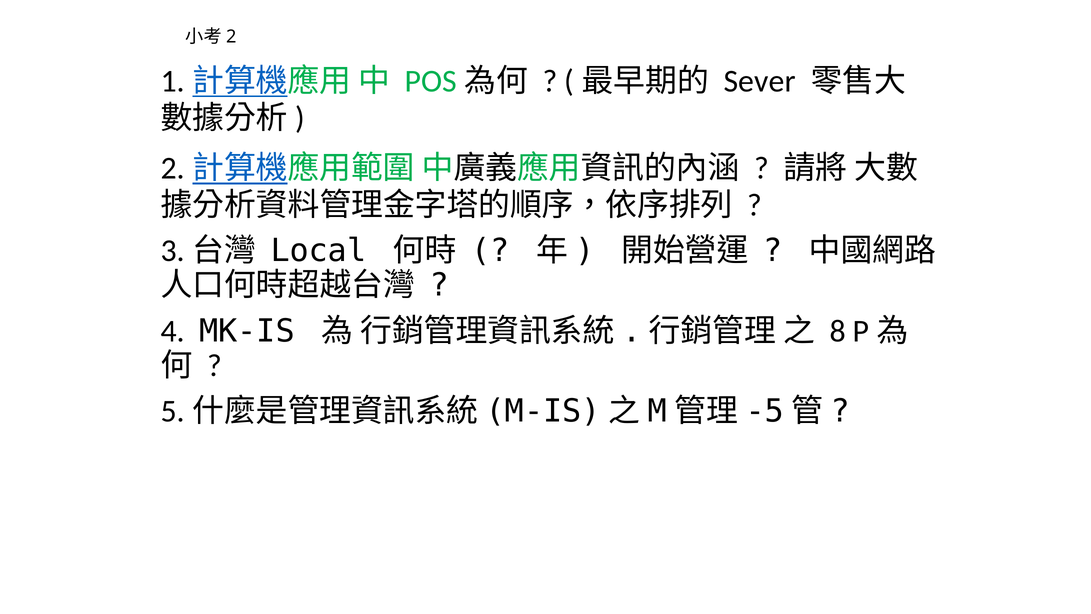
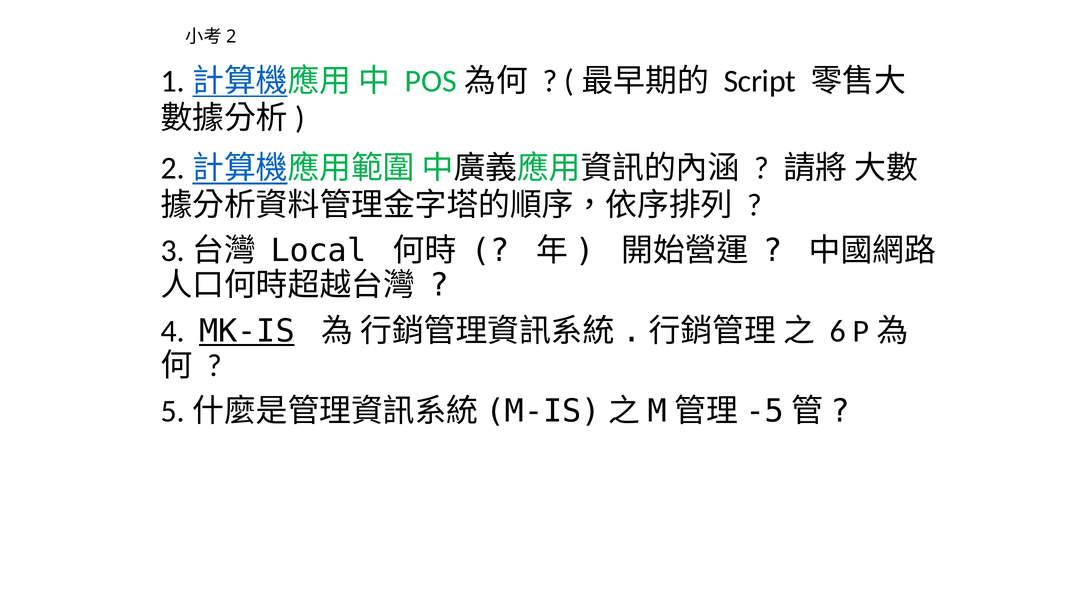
Sever: Sever -> Script
MK-IS underline: none -> present
8: 8 -> 6
